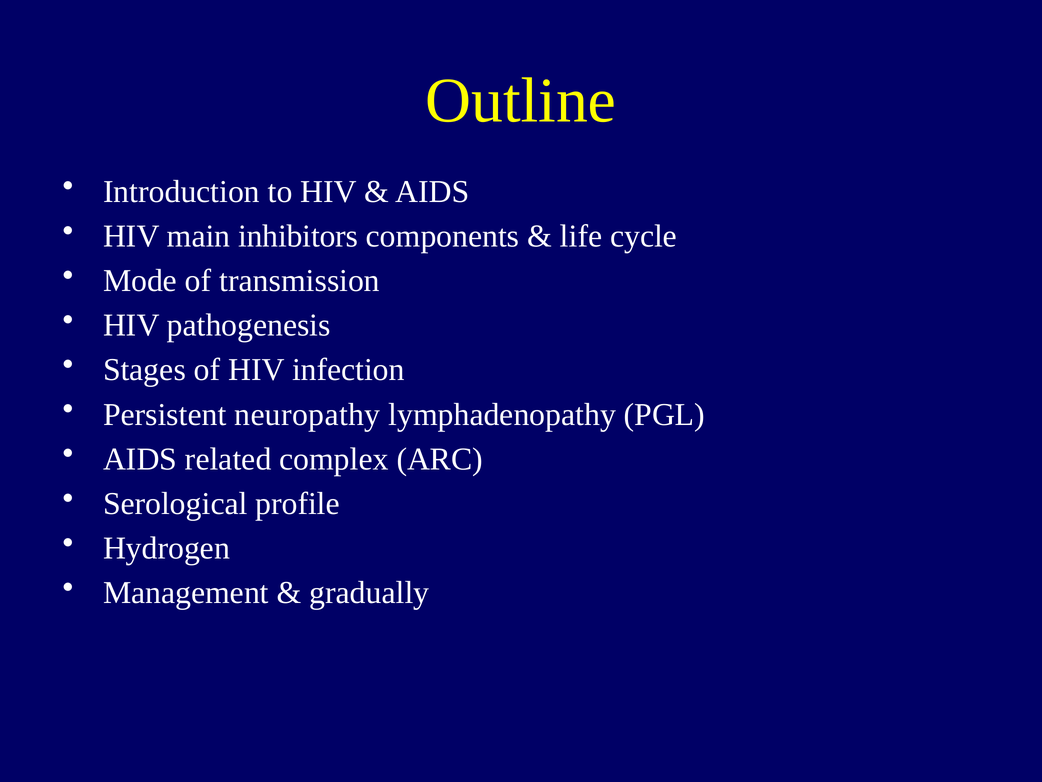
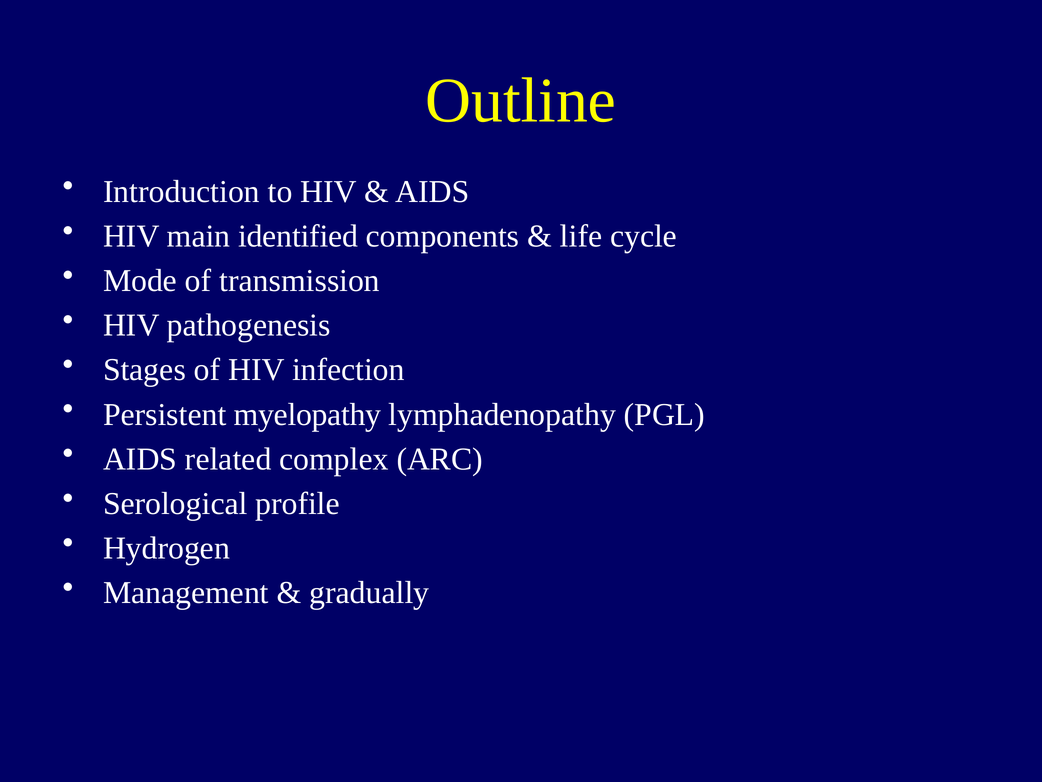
inhibitors: inhibitors -> identified
neuropathy: neuropathy -> myelopathy
